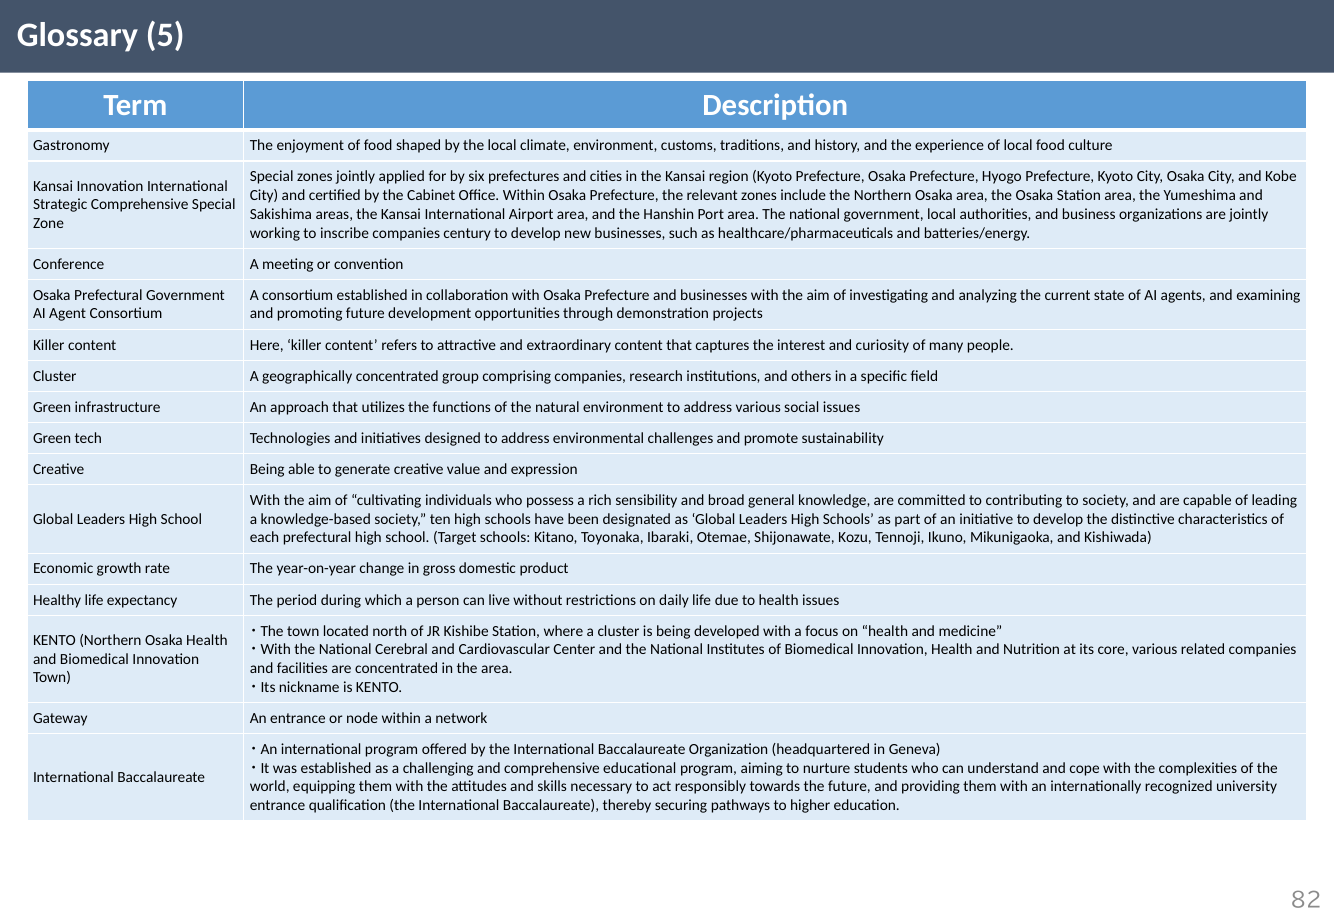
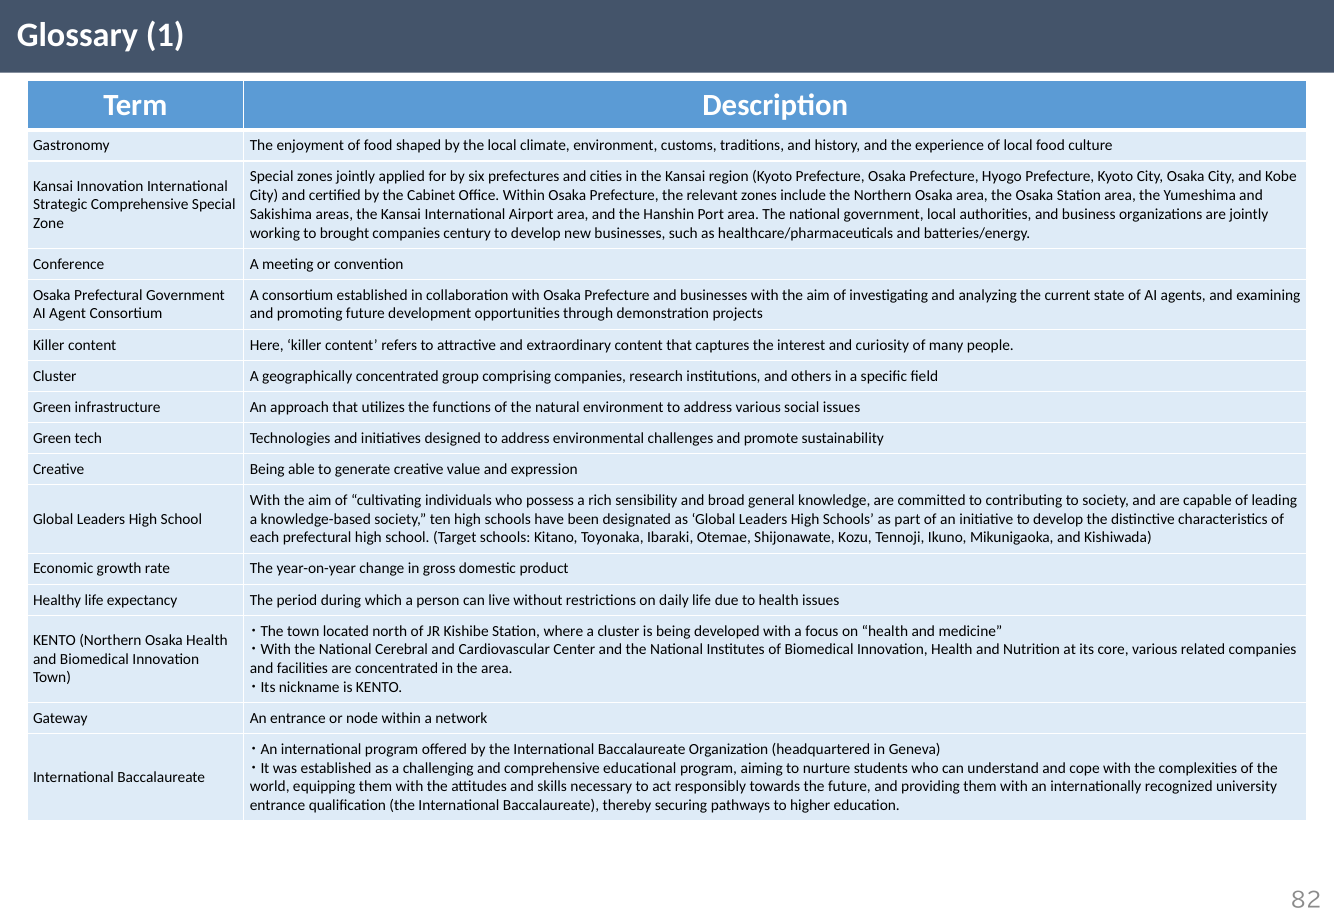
5: 5 -> 1
inscribe: inscribe -> brought
